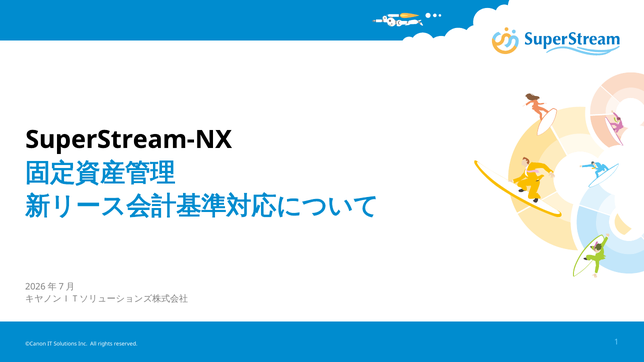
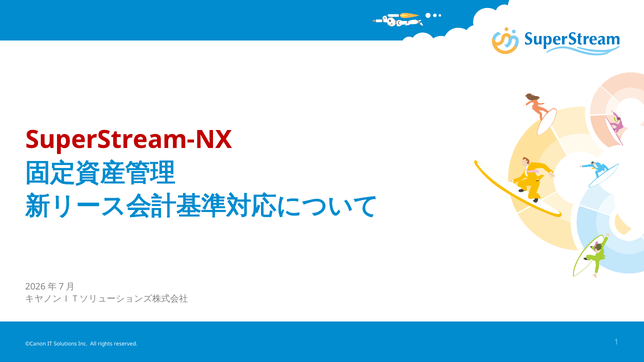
SuperStream-NX colour: black -> red
